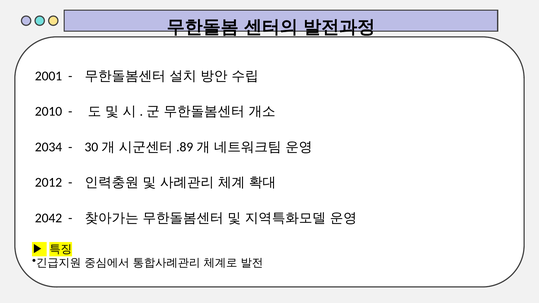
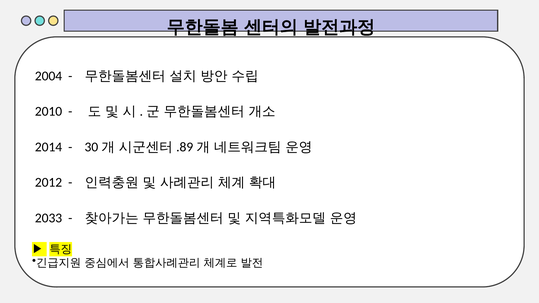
2001: 2001 -> 2004
2034: 2034 -> 2014
2042: 2042 -> 2033
